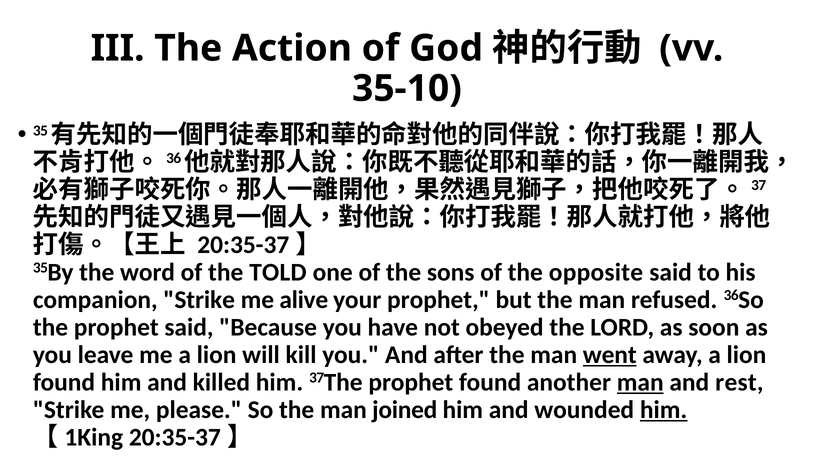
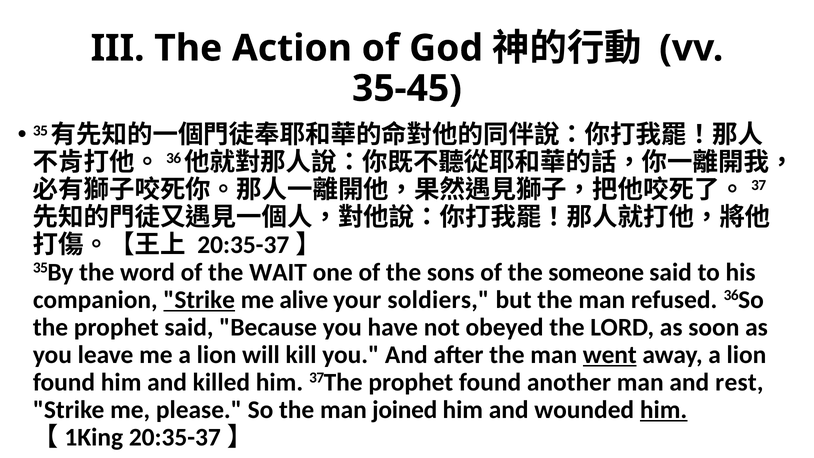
35-10: 35-10 -> 35-45
TOLD: TOLD -> WAIT
opposite: opposite -> someone
Strike at (199, 300) underline: none -> present
your prophet: prophet -> soldiers
man at (640, 382) underline: present -> none
